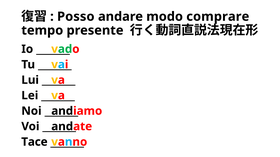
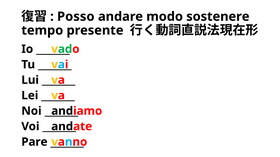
comprare: comprare -> sostenere
Tace: Tace -> Pare
